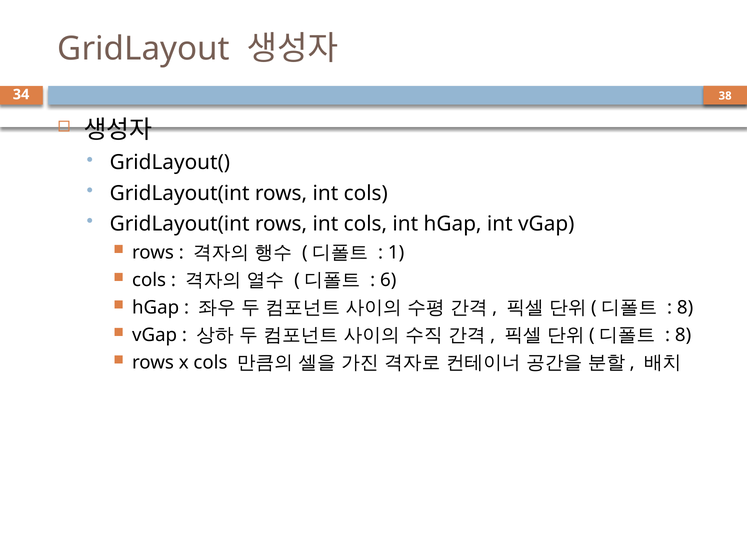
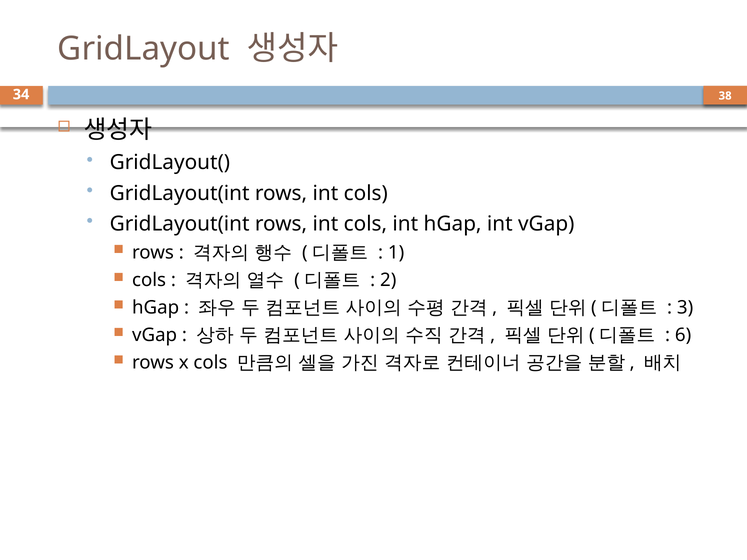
6: 6 -> 2
8 at (685, 308): 8 -> 3
8 at (683, 335): 8 -> 6
